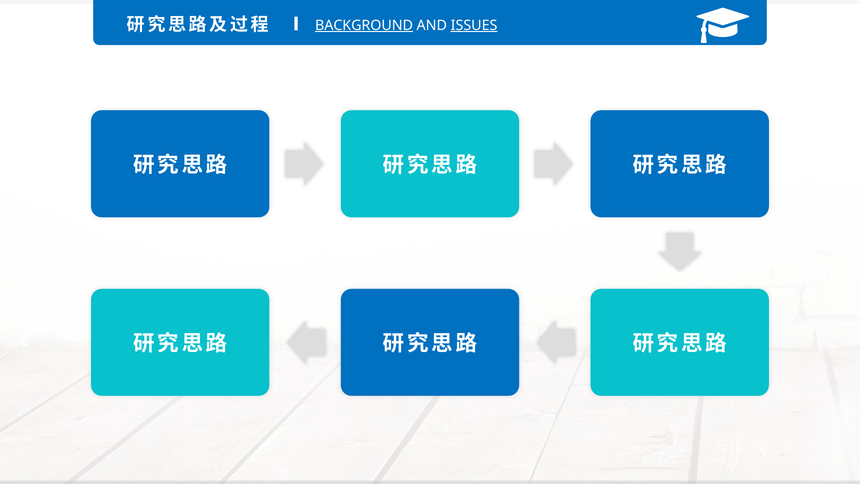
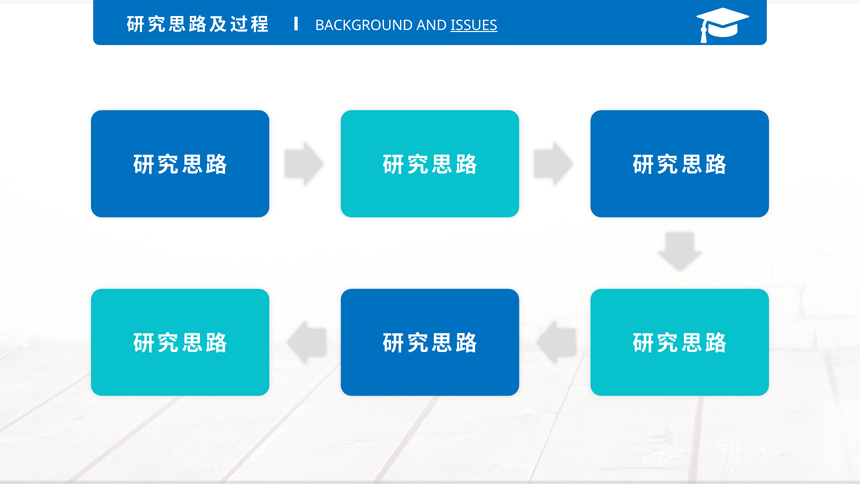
BACKGROUND underline: present -> none
